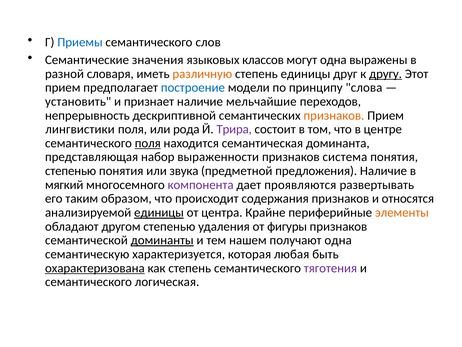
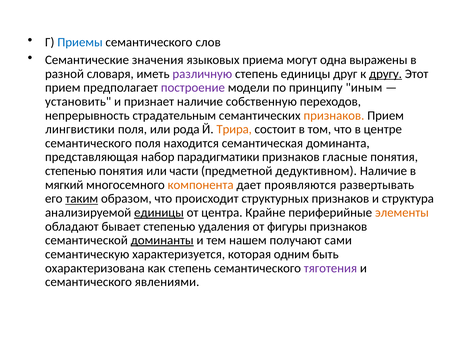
классов: классов -> приема
различную colour: orange -> purple
построение colour: blue -> purple
слова: слова -> иным
мельчайшие: мельчайшие -> собственную
дескриптивной: дескриптивной -> страдательным
Трира colour: purple -> orange
поля at (148, 143) underline: present -> none
выраженности: выраженности -> парадигматики
система: система -> гласные
звука: звука -> части
предложения: предложения -> дедуктивном
компонента colour: purple -> orange
таким underline: none -> present
содержания: содержания -> структурных
относятся: относятся -> структура
другом: другом -> бывает
получают одна: одна -> сами
любая: любая -> одним
охарактеризована underline: present -> none
логическая: логическая -> явлениями
